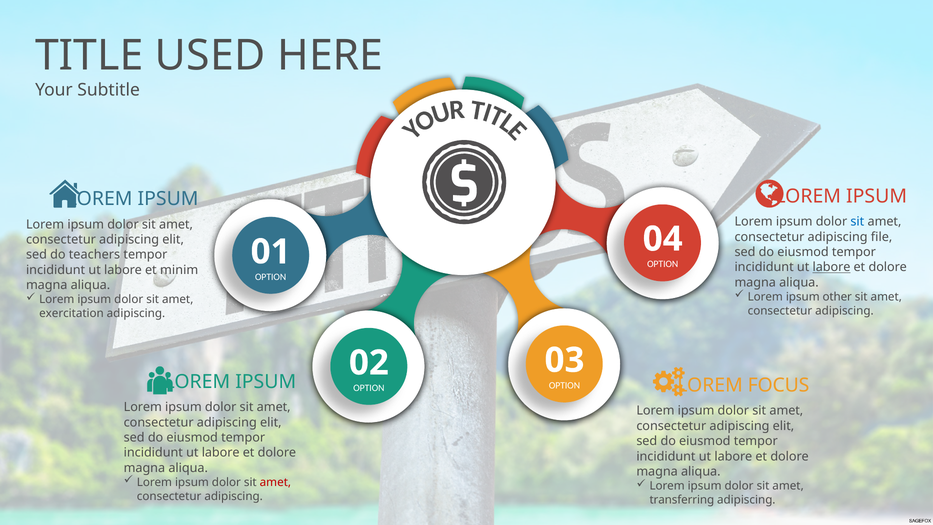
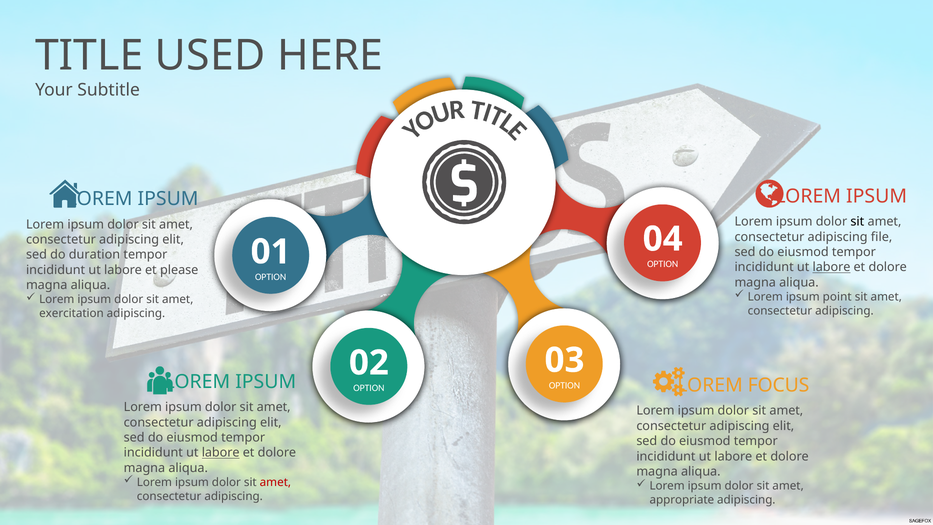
sit at (857, 222) colour: blue -> black
teachers: teachers -> duration
minim: minim -> please
other: other -> point
labore at (221, 453) underline: none -> present
transferring: transferring -> appropriate
